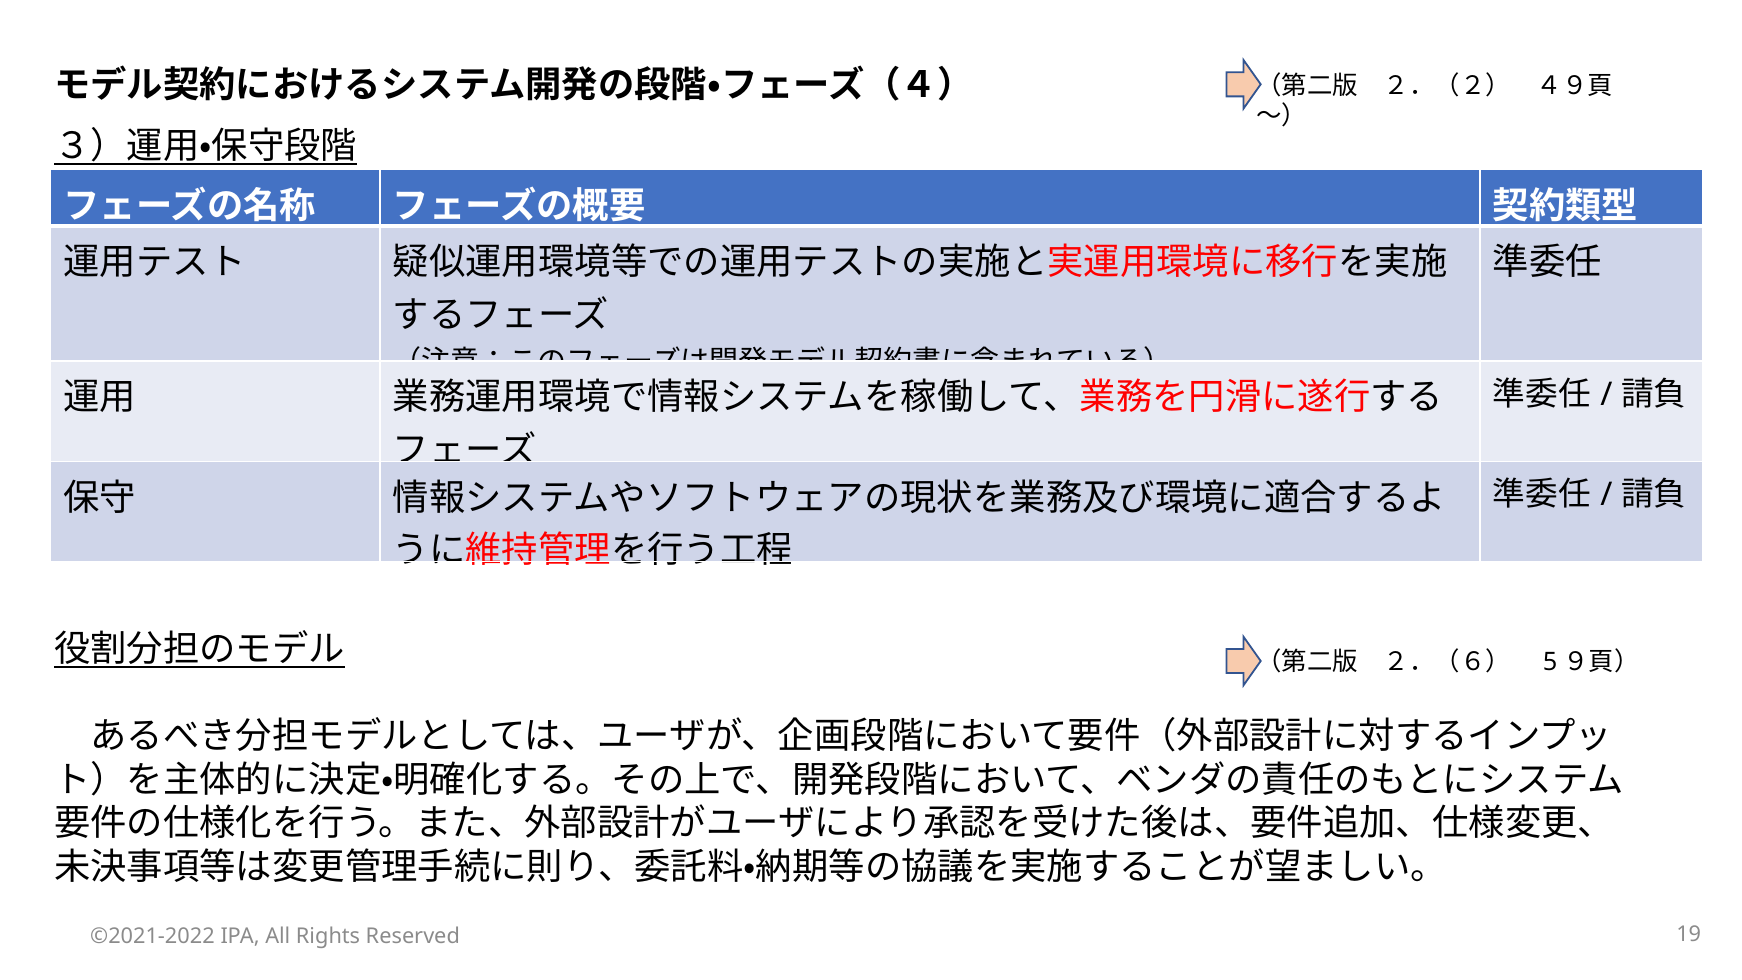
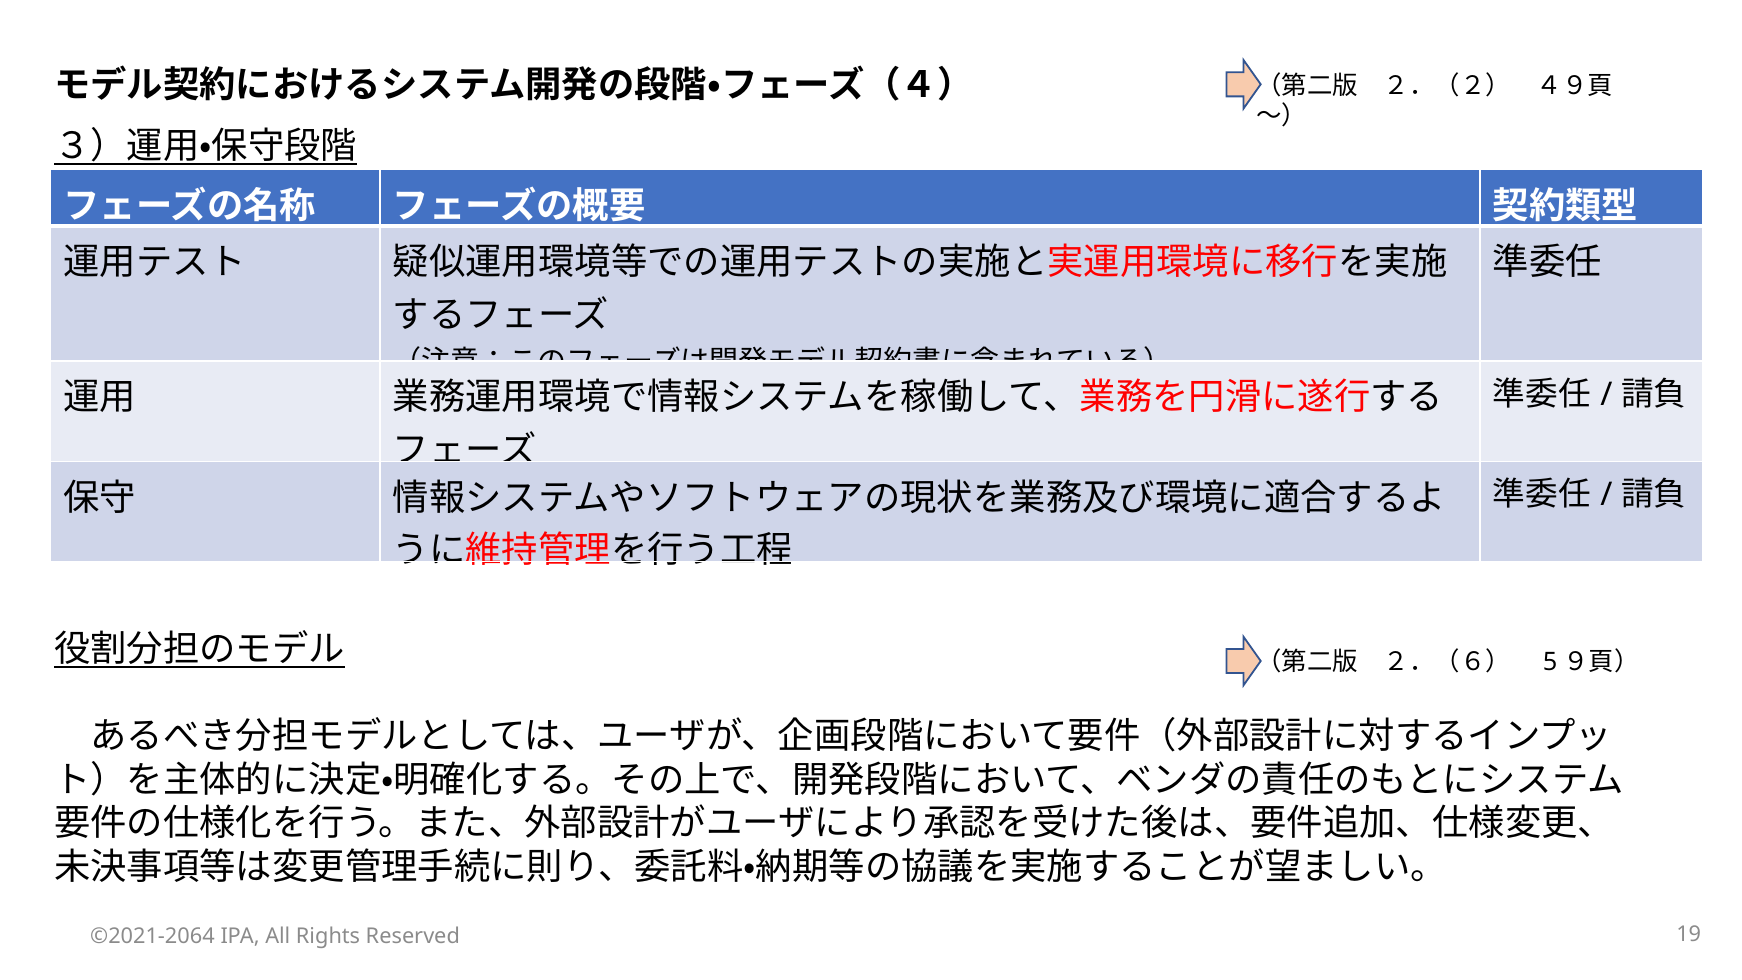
©2021-2022: ©2021-2022 -> ©2021-2064
